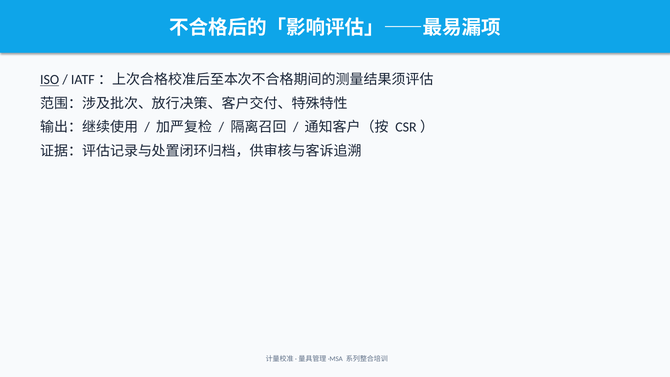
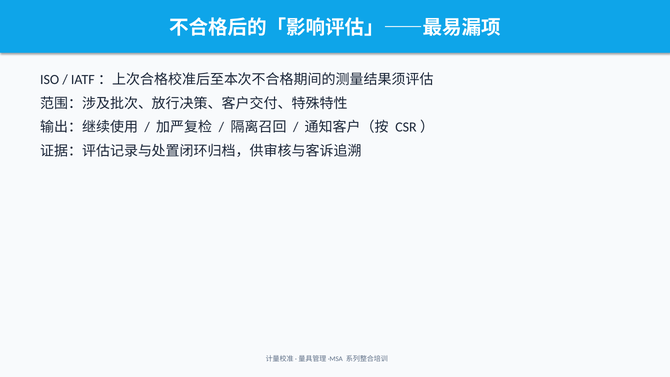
ISO underline: present -> none
